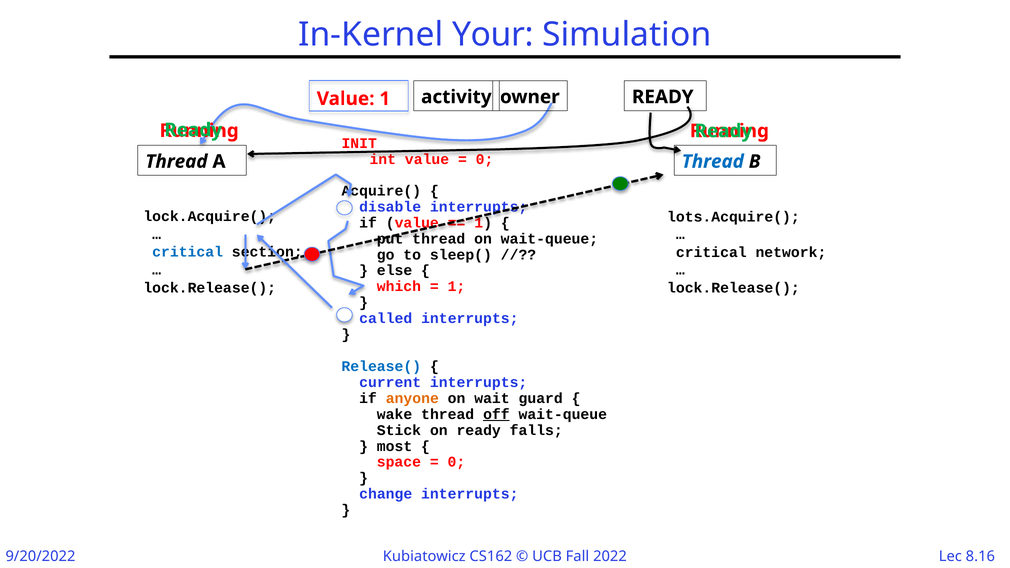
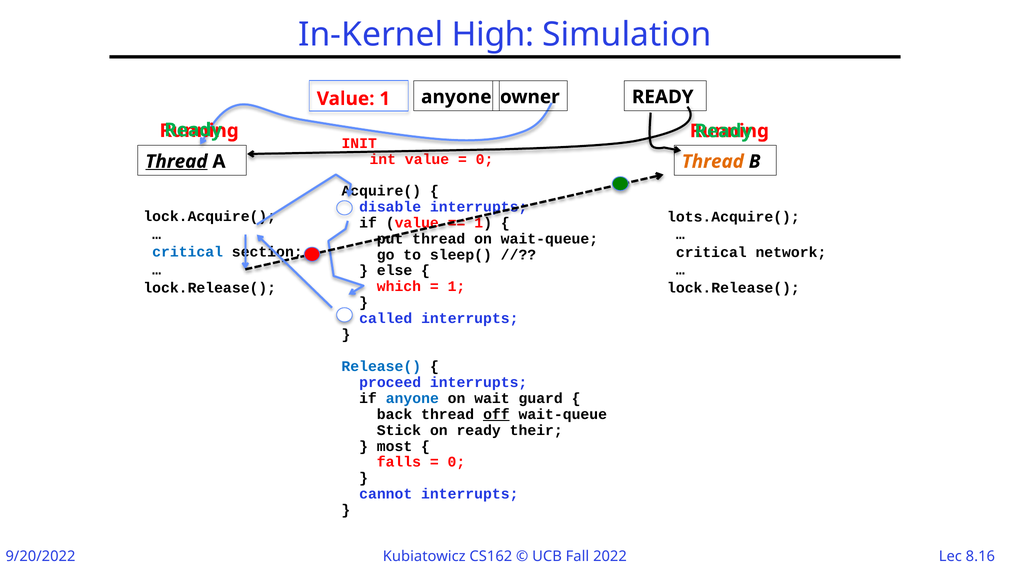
Your: Your -> High
activity at (456, 97): activity -> anyone
Thread at (176, 162) underline: none -> present
Thread at (713, 162) colour: blue -> orange
current: current -> proceed
anyone at (412, 399) colour: orange -> blue
wake: wake -> back
falls: falls -> their
space: space -> falls
change: change -> cannot
